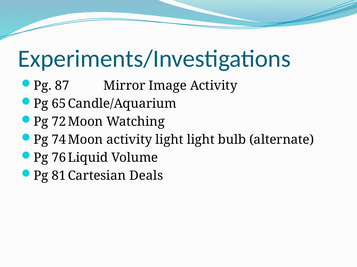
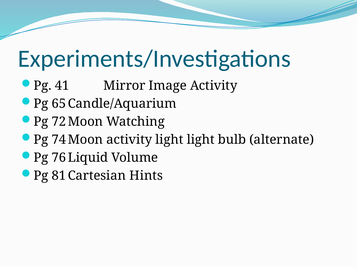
87: 87 -> 41
Deals: Deals -> Hints
